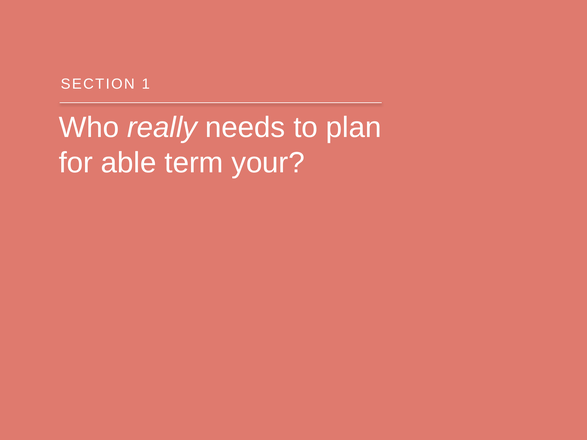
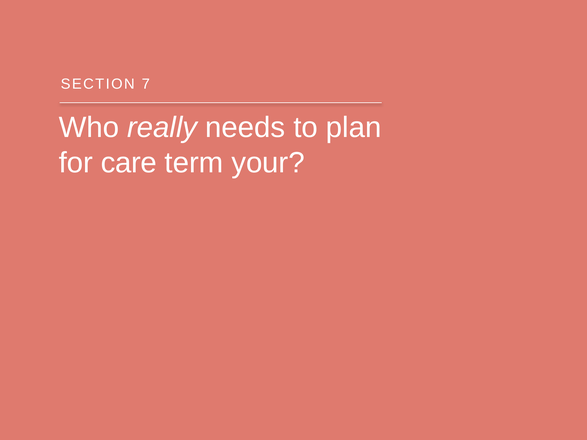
1: 1 -> 7
able: able -> care
